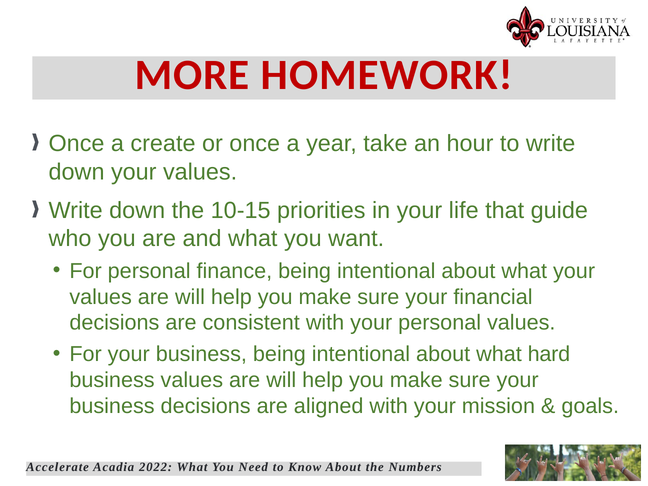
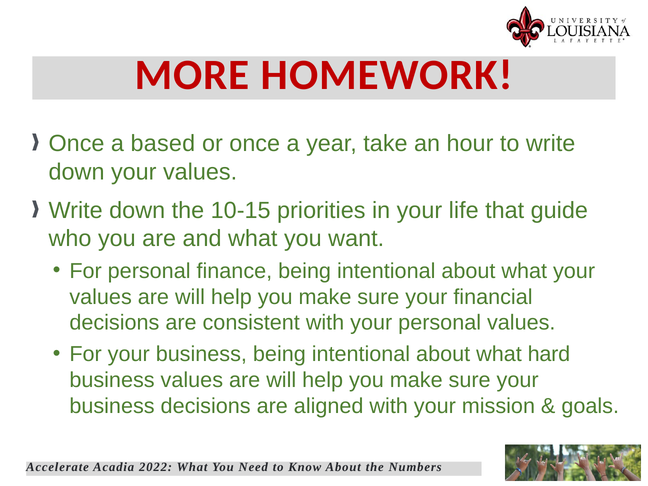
create: create -> based
